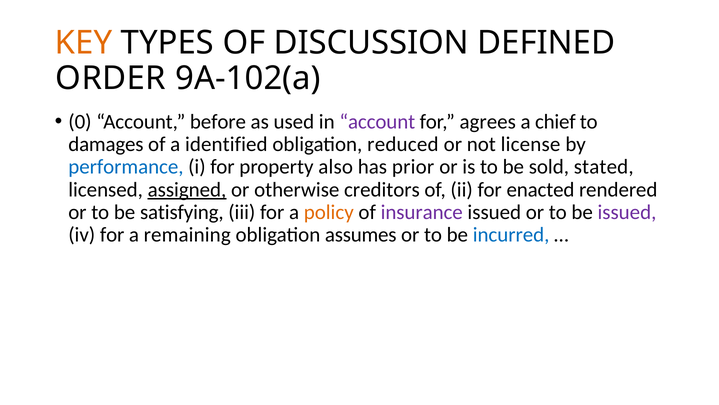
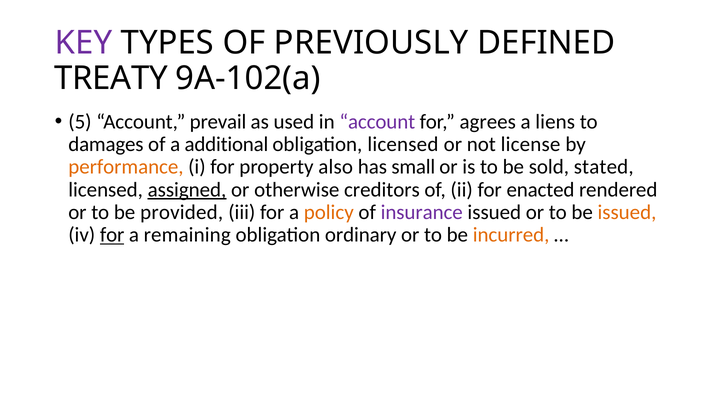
KEY colour: orange -> purple
DISCUSSION: DISCUSSION -> PREVIOUSLY
ORDER: ORDER -> TREATY
0: 0 -> 5
before: before -> prevail
chief: chief -> liens
identified: identified -> additional
obligation reduced: reduced -> licensed
performance colour: blue -> orange
prior: prior -> small
satisfying: satisfying -> provided
issued at (627, 212) colour: purple -> orange
for at (112, 235) underline: none -> present
assumes: assumes -> ordinary
incurred colour: blue -> orange
